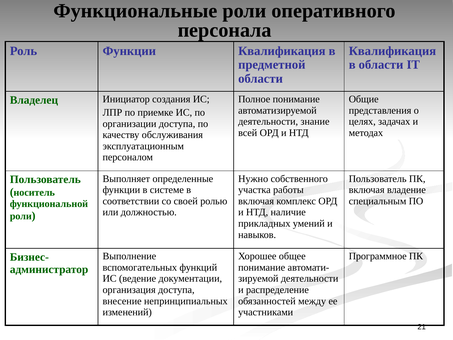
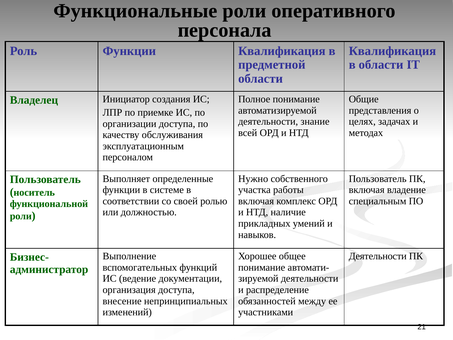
Программное at (378, 256): Программное -> Деятельности
